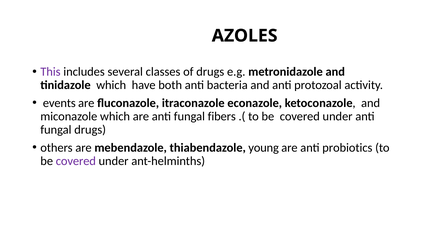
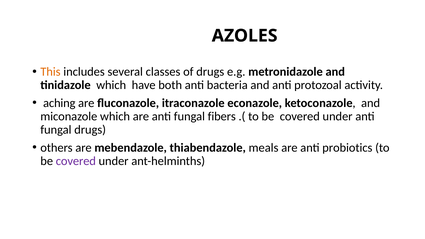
This colour: purple -> orange
events: events -> aching
young: young -> meals
